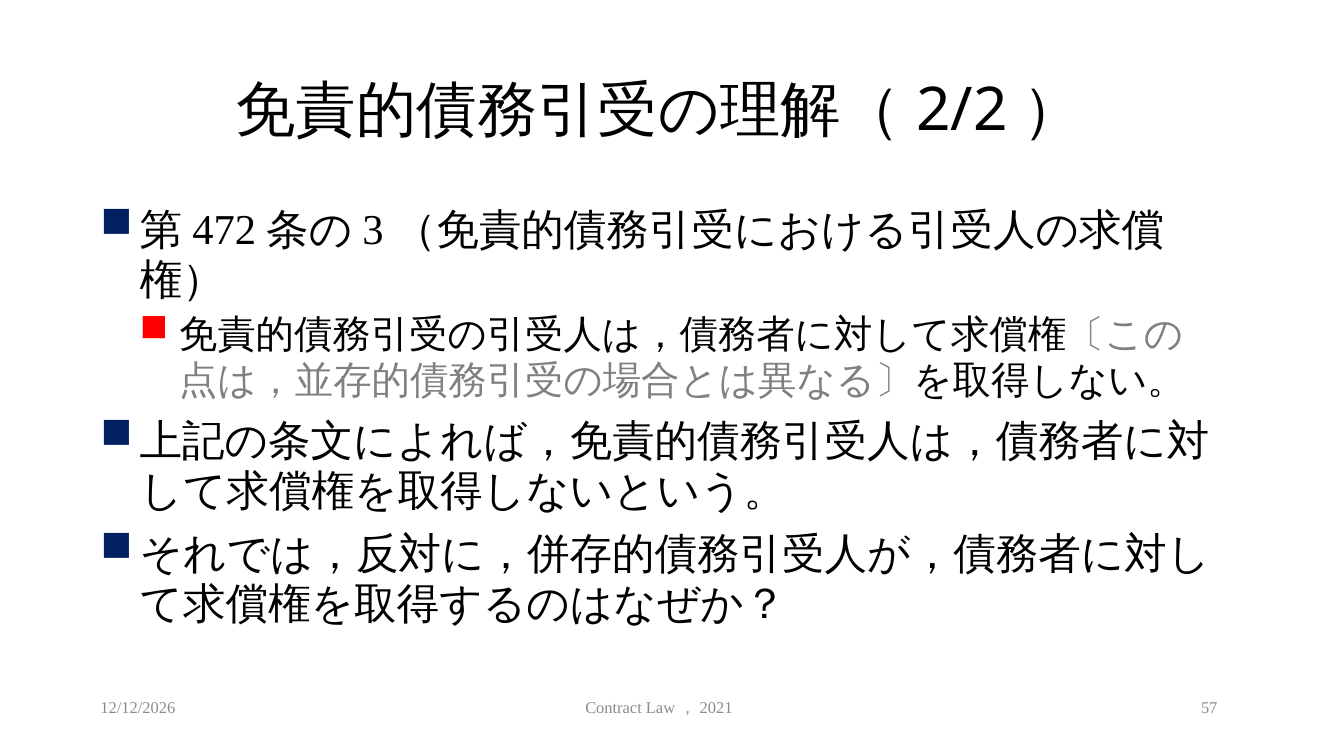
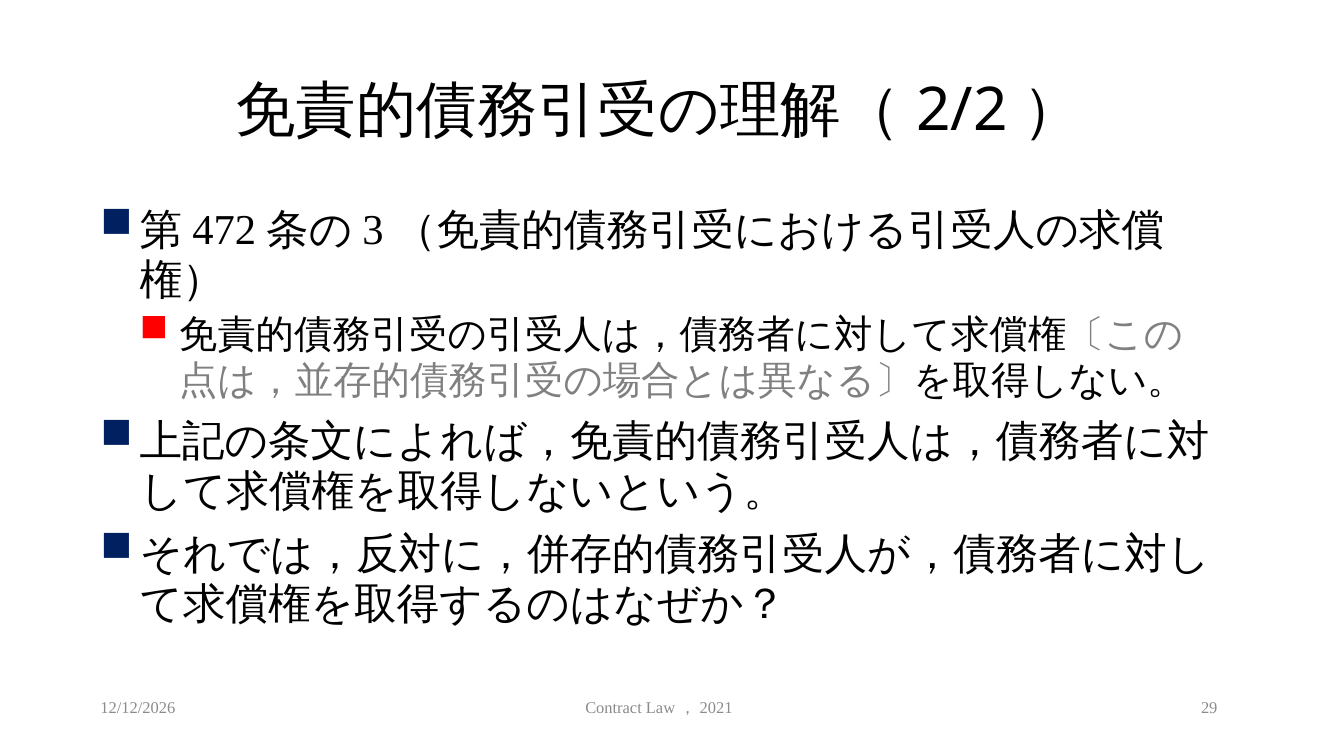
57: 57 -> 29
